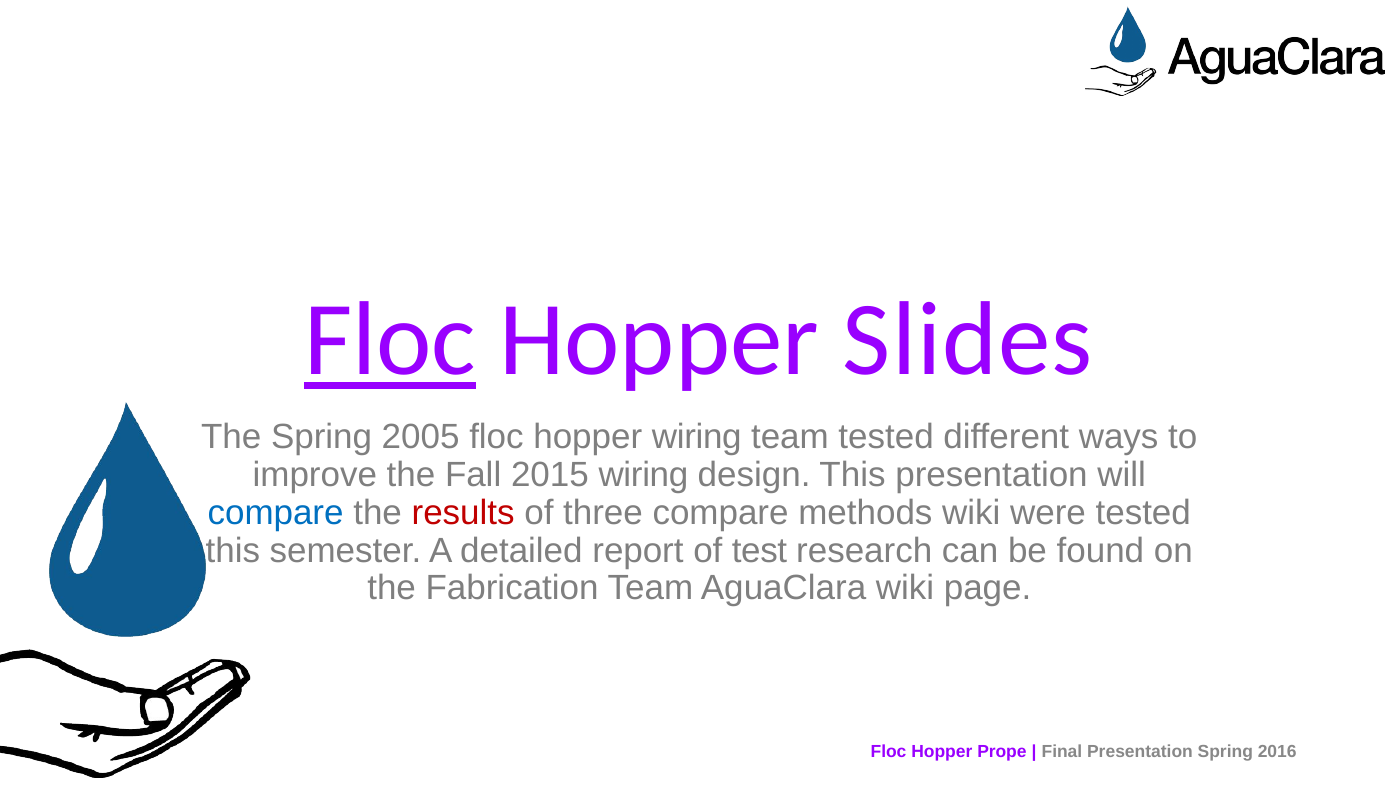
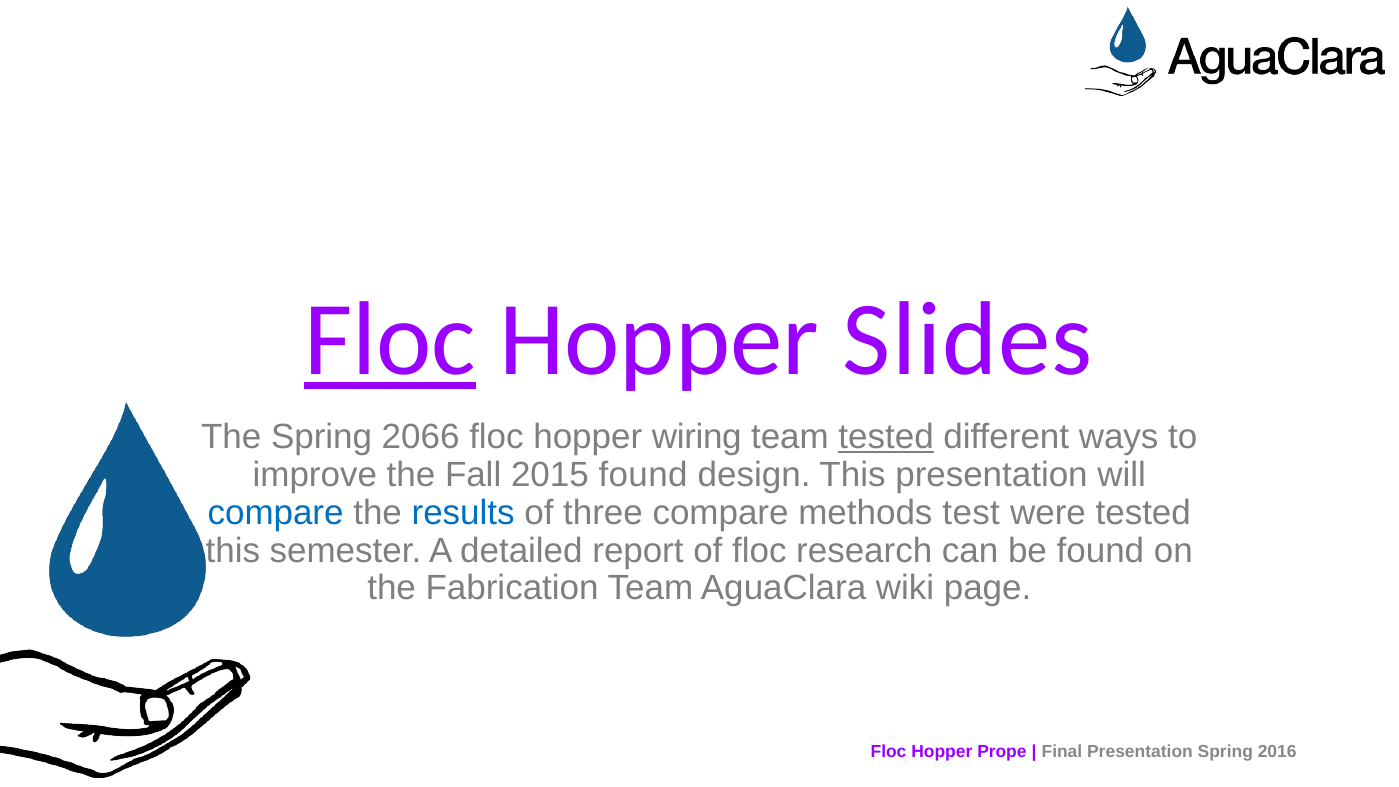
2005: 2005 -> 2066
tested at (886, 437) underline: none -> present
2015 wiring: wiring -> found
results colour: red -> blue
methods wiki: wiki -> test
of test: test -> floc
